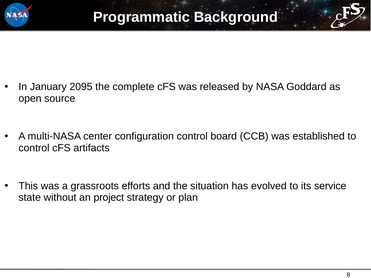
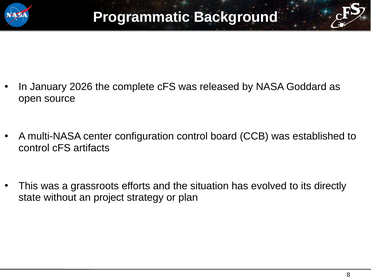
2095: 2095 -> 2026
service: service -> directly
